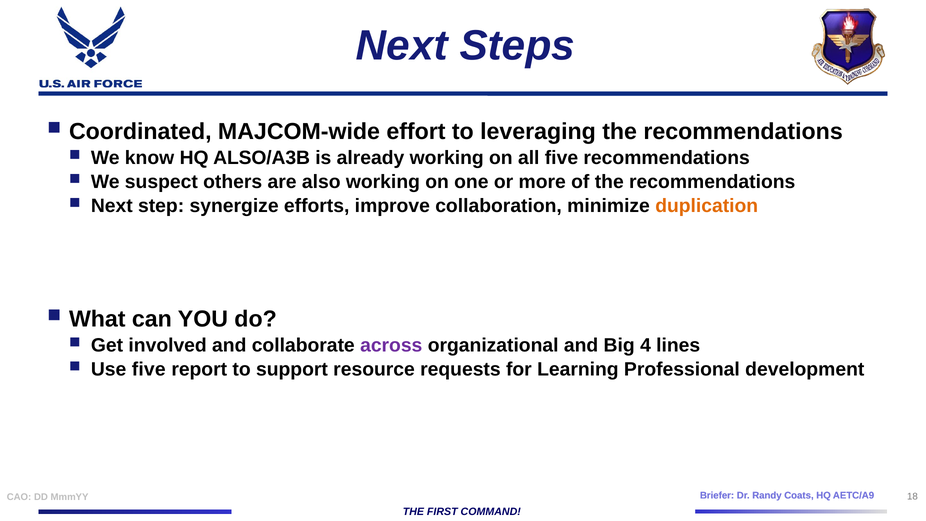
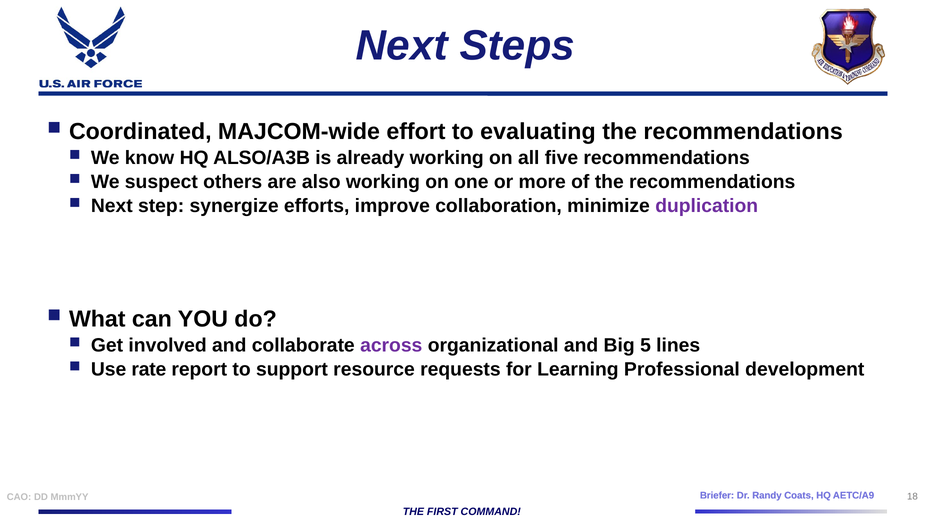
leveraging: leveraging -> evaluating
duplication colour: orange -> purple
4: 4 -> 5
Use five: five -> rate
